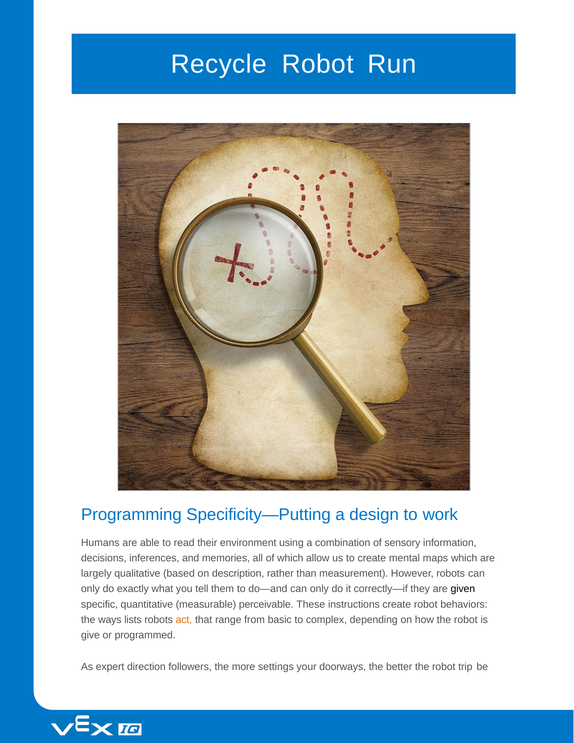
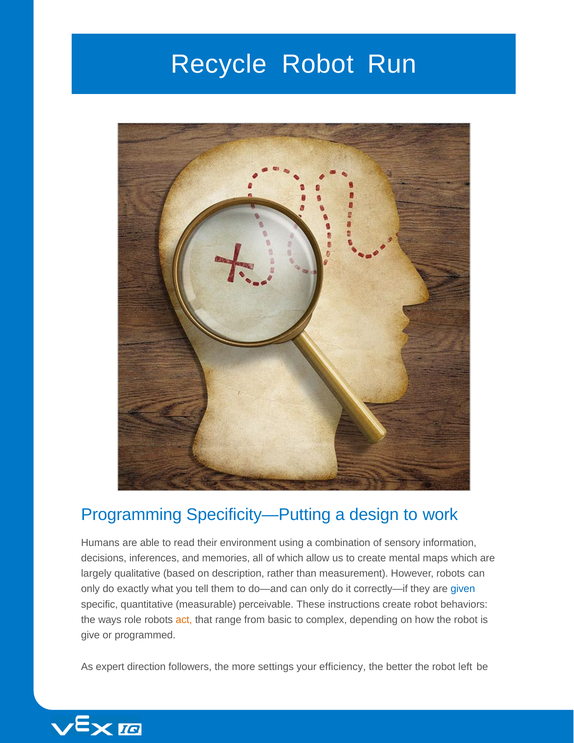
given colour: black -> blue
lists: lists -> role
doorways: doorways -> efficiency
trip: trip -> left
